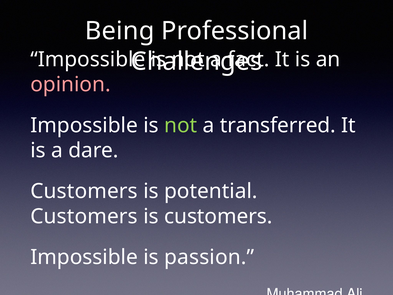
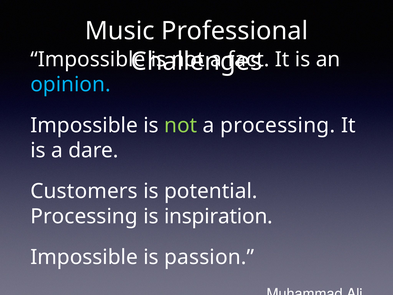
Being: Being -> Music
opinion colour: pink -> light blue
a transferred: transferred -> processing
Customers at (84, 216): Customers -> Processing
is customers: customers -> inspiration
